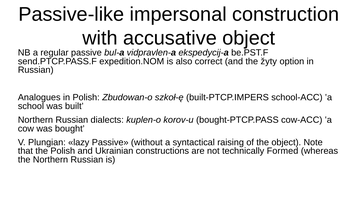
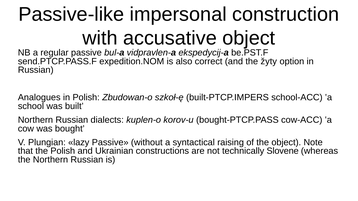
Formed: Formed -> Slovene
